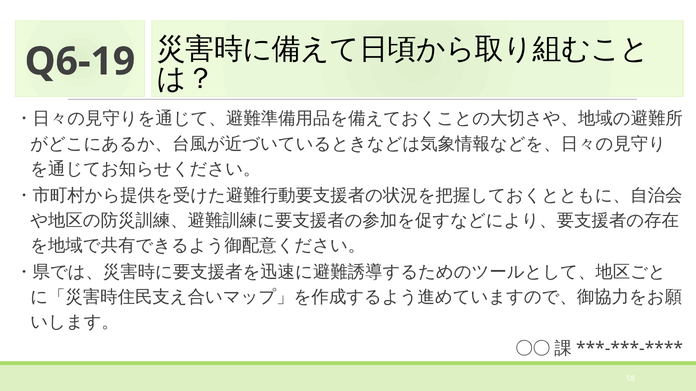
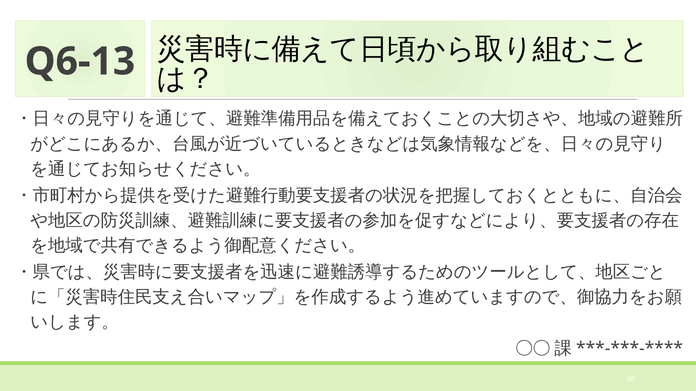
Q6-19: Q6-19 -> Q6-13
